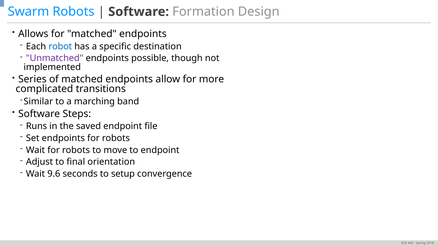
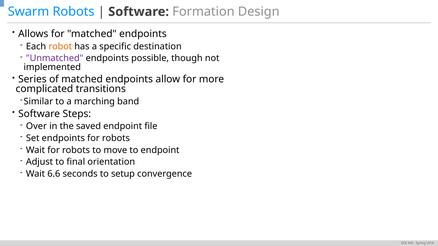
robot colour: blue -> orange
Runs: Runs -> Over
9.6: 9.6 -> 6.6
